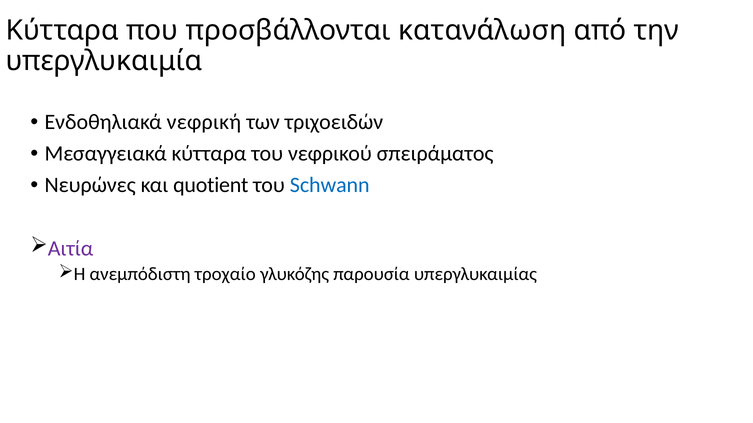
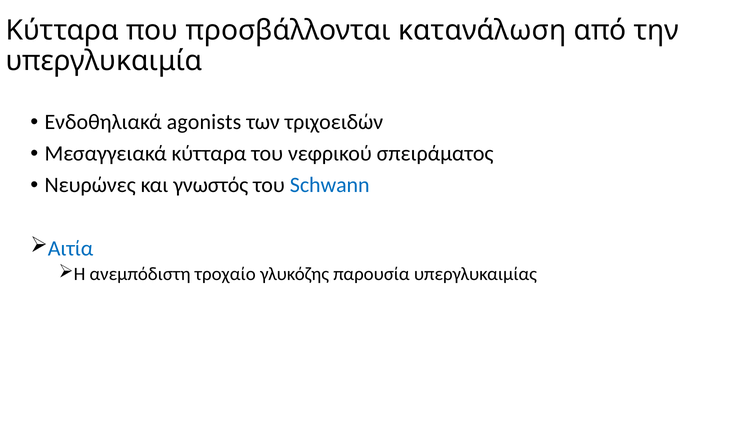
νεφρική: νεφρική -> agonists
quotient: quotient -> γνωστός
Αιτία colour: purple -> blue
